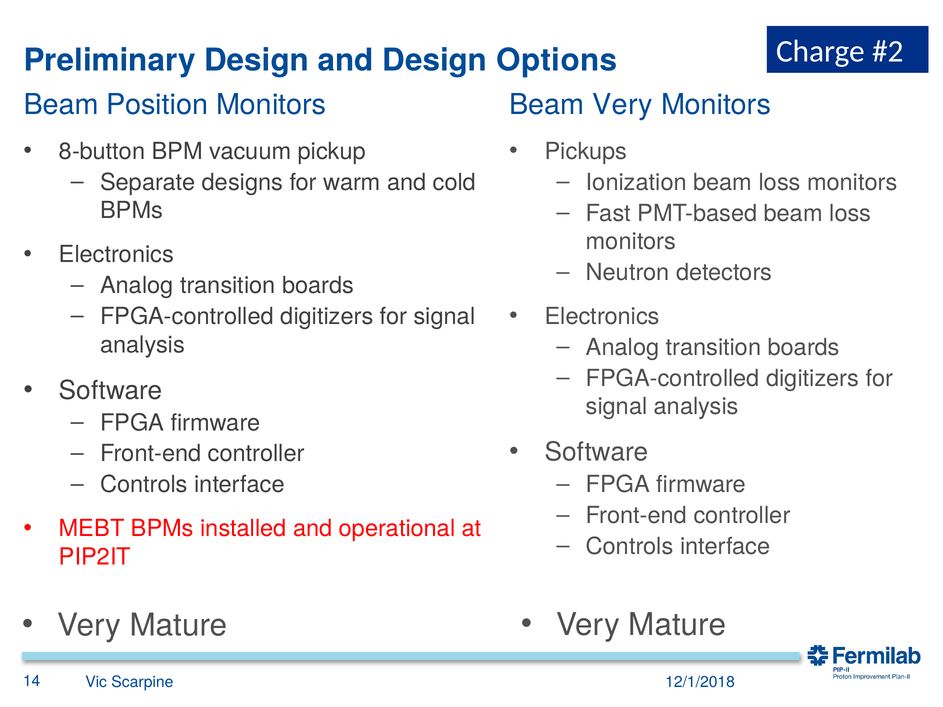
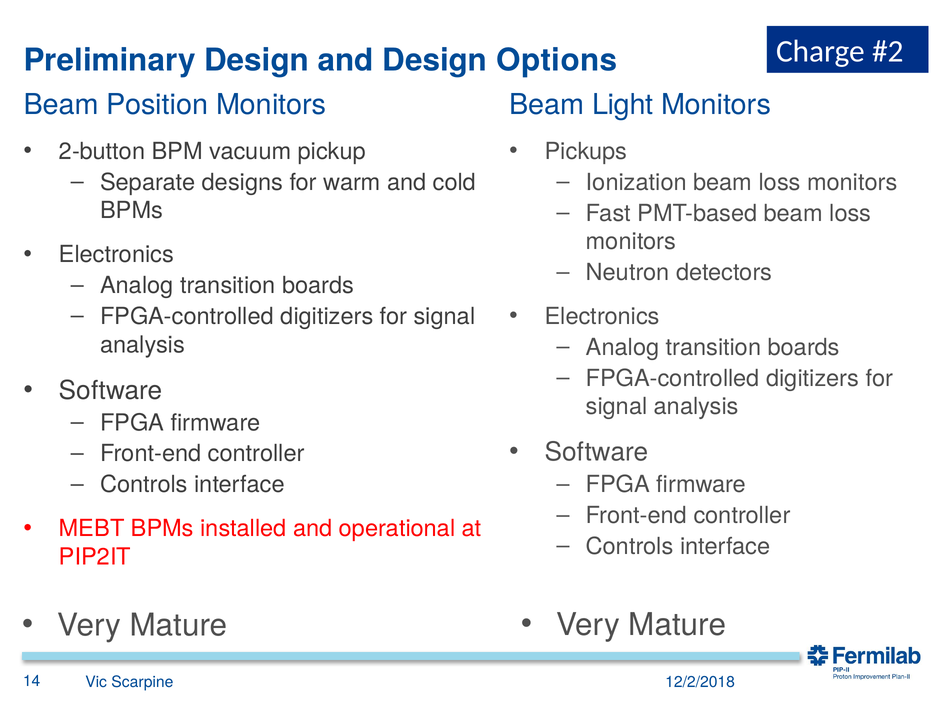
Beam Very: Very -> Light
8-button: 8-button -> 2-button
12/1/2018: 12/1/2018 -> 12/2/2018
